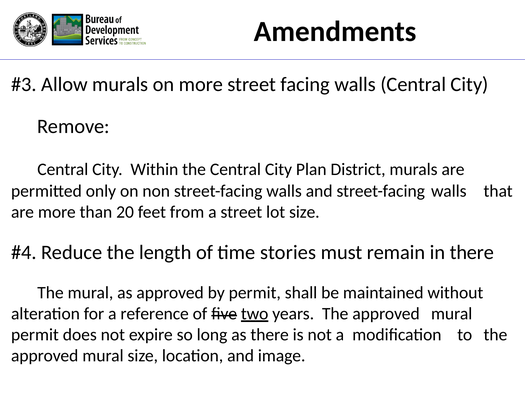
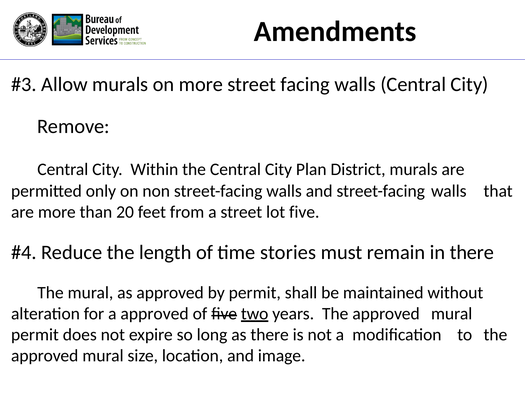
lot size: size -> five
a reference: reference -> approved
